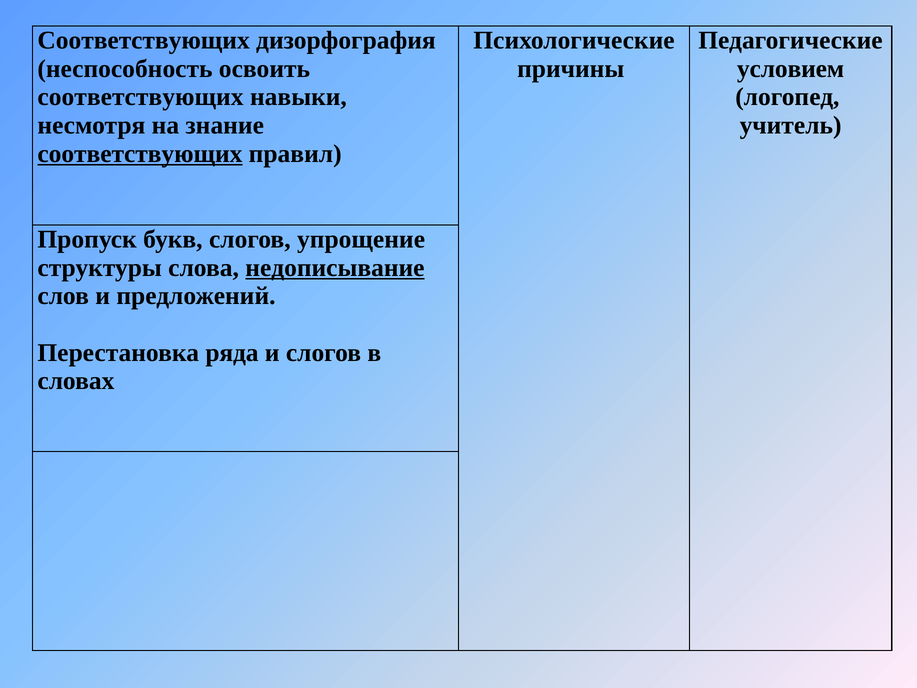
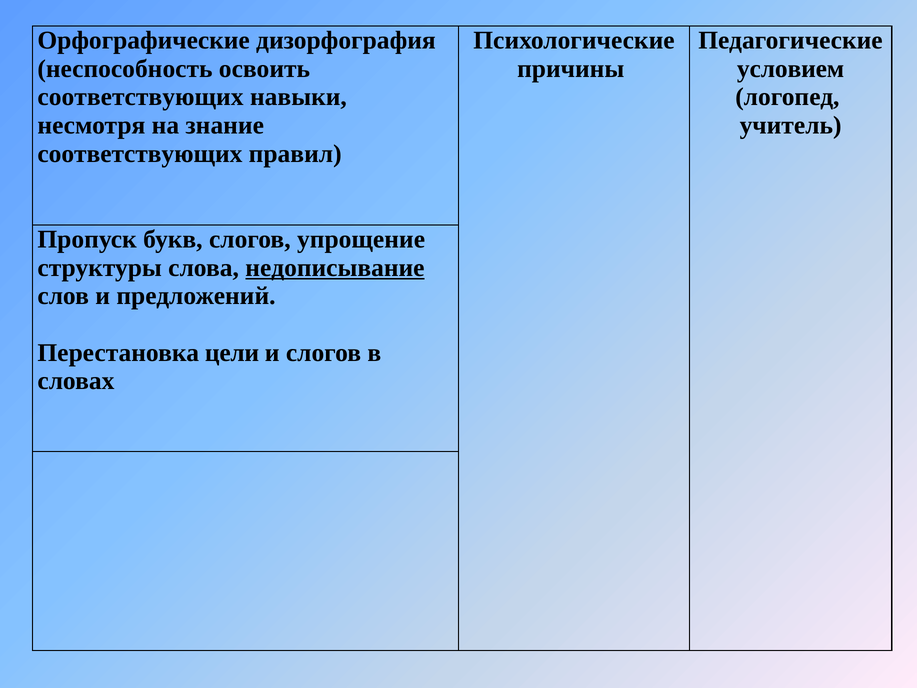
Соответствующих at (144, 41): Соответствующих -> Орфографические
соответствующих at (140, 154) underline: present -> none
ряда: ряда -> цели
